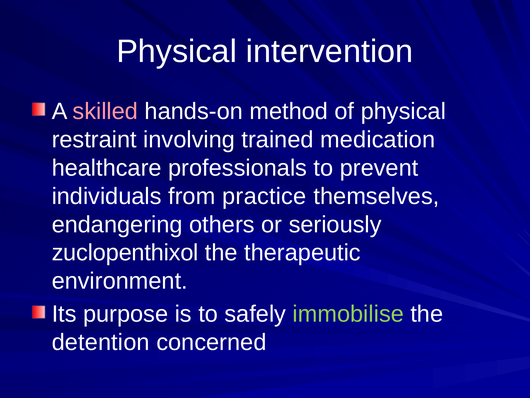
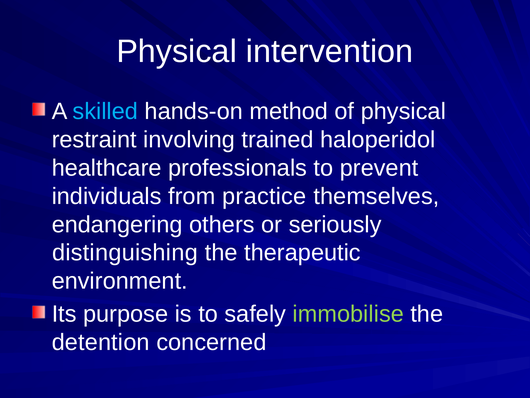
skilled colour: pink -> light blue
medication: medication -> haloperidol
zuclopenthixol: zuclopenthixol -> distinguishing
